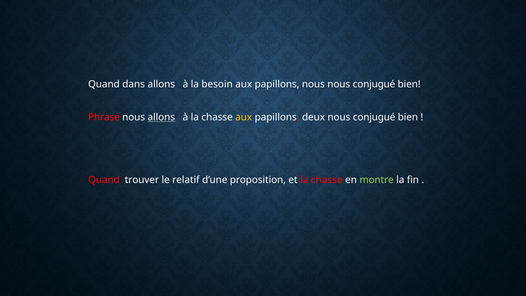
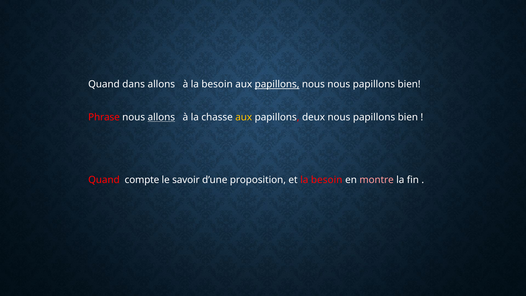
papillons at (277, 84) underline: none -> present
nous nous conjugué: conjugué -> papillons
conjugué at (374, 117): conjugué -> papillons
trouver: trouver -> compte
relatif: relatif -> savoir
et la chasse: chasse -> besoin
montre colour: light green -> pink
